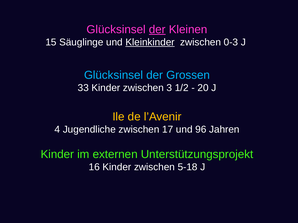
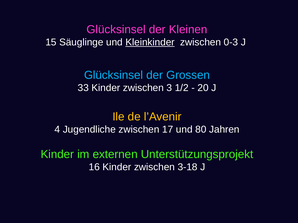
der at (157, 29) underline: present -> none
96: 96 -> 80
5-18: 5-18 -> 3-18
